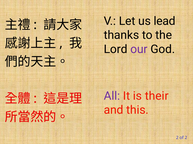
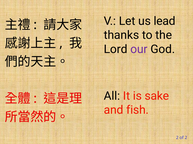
All colour: purple -> black
their: their -> sake
this: this -> fish
